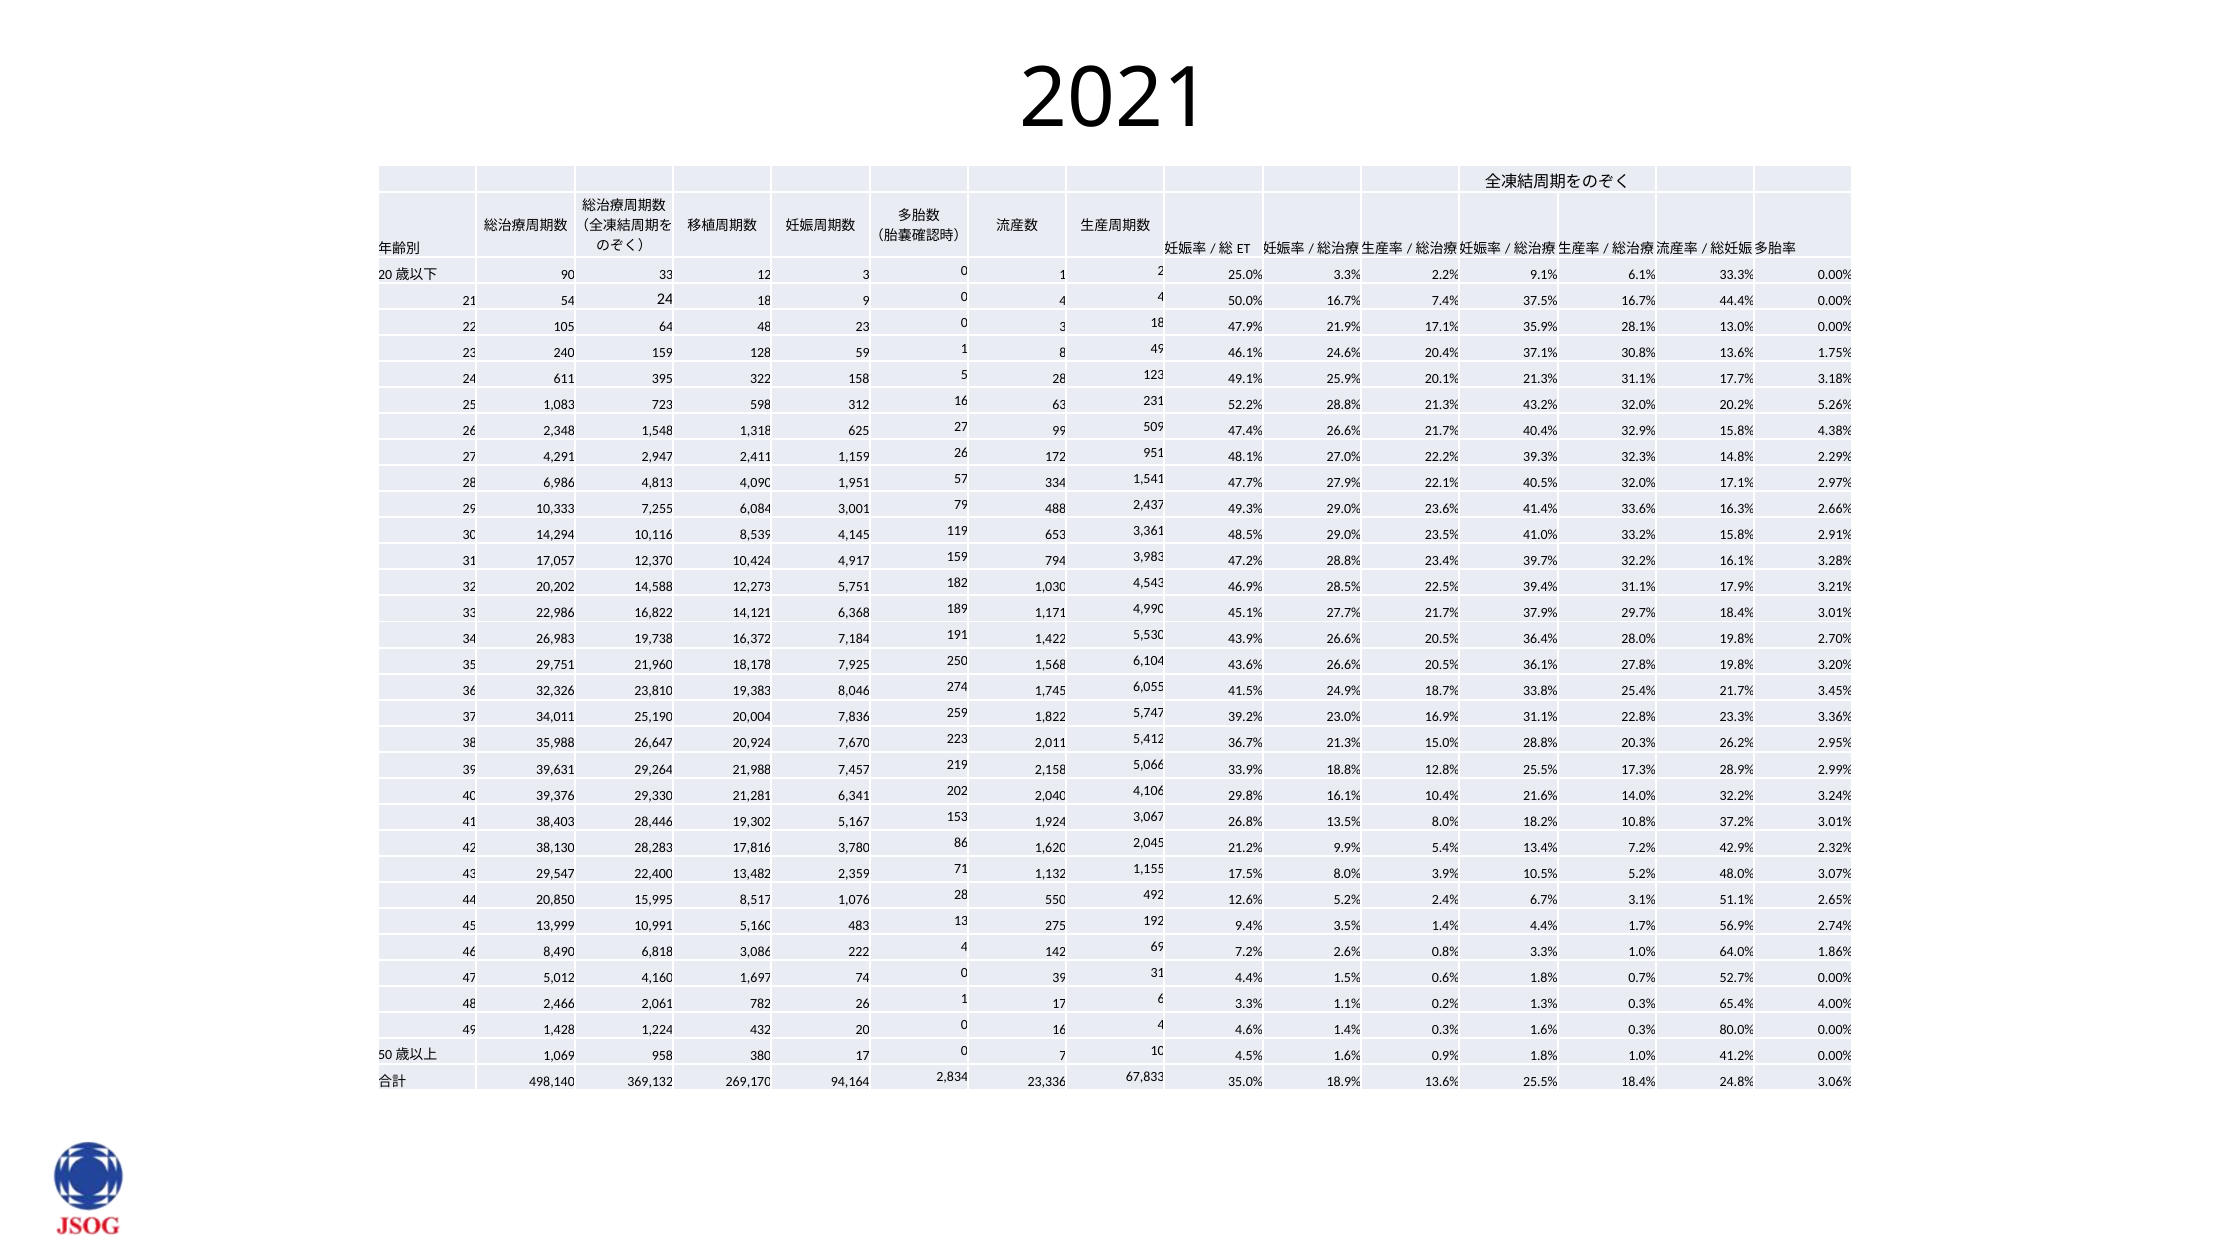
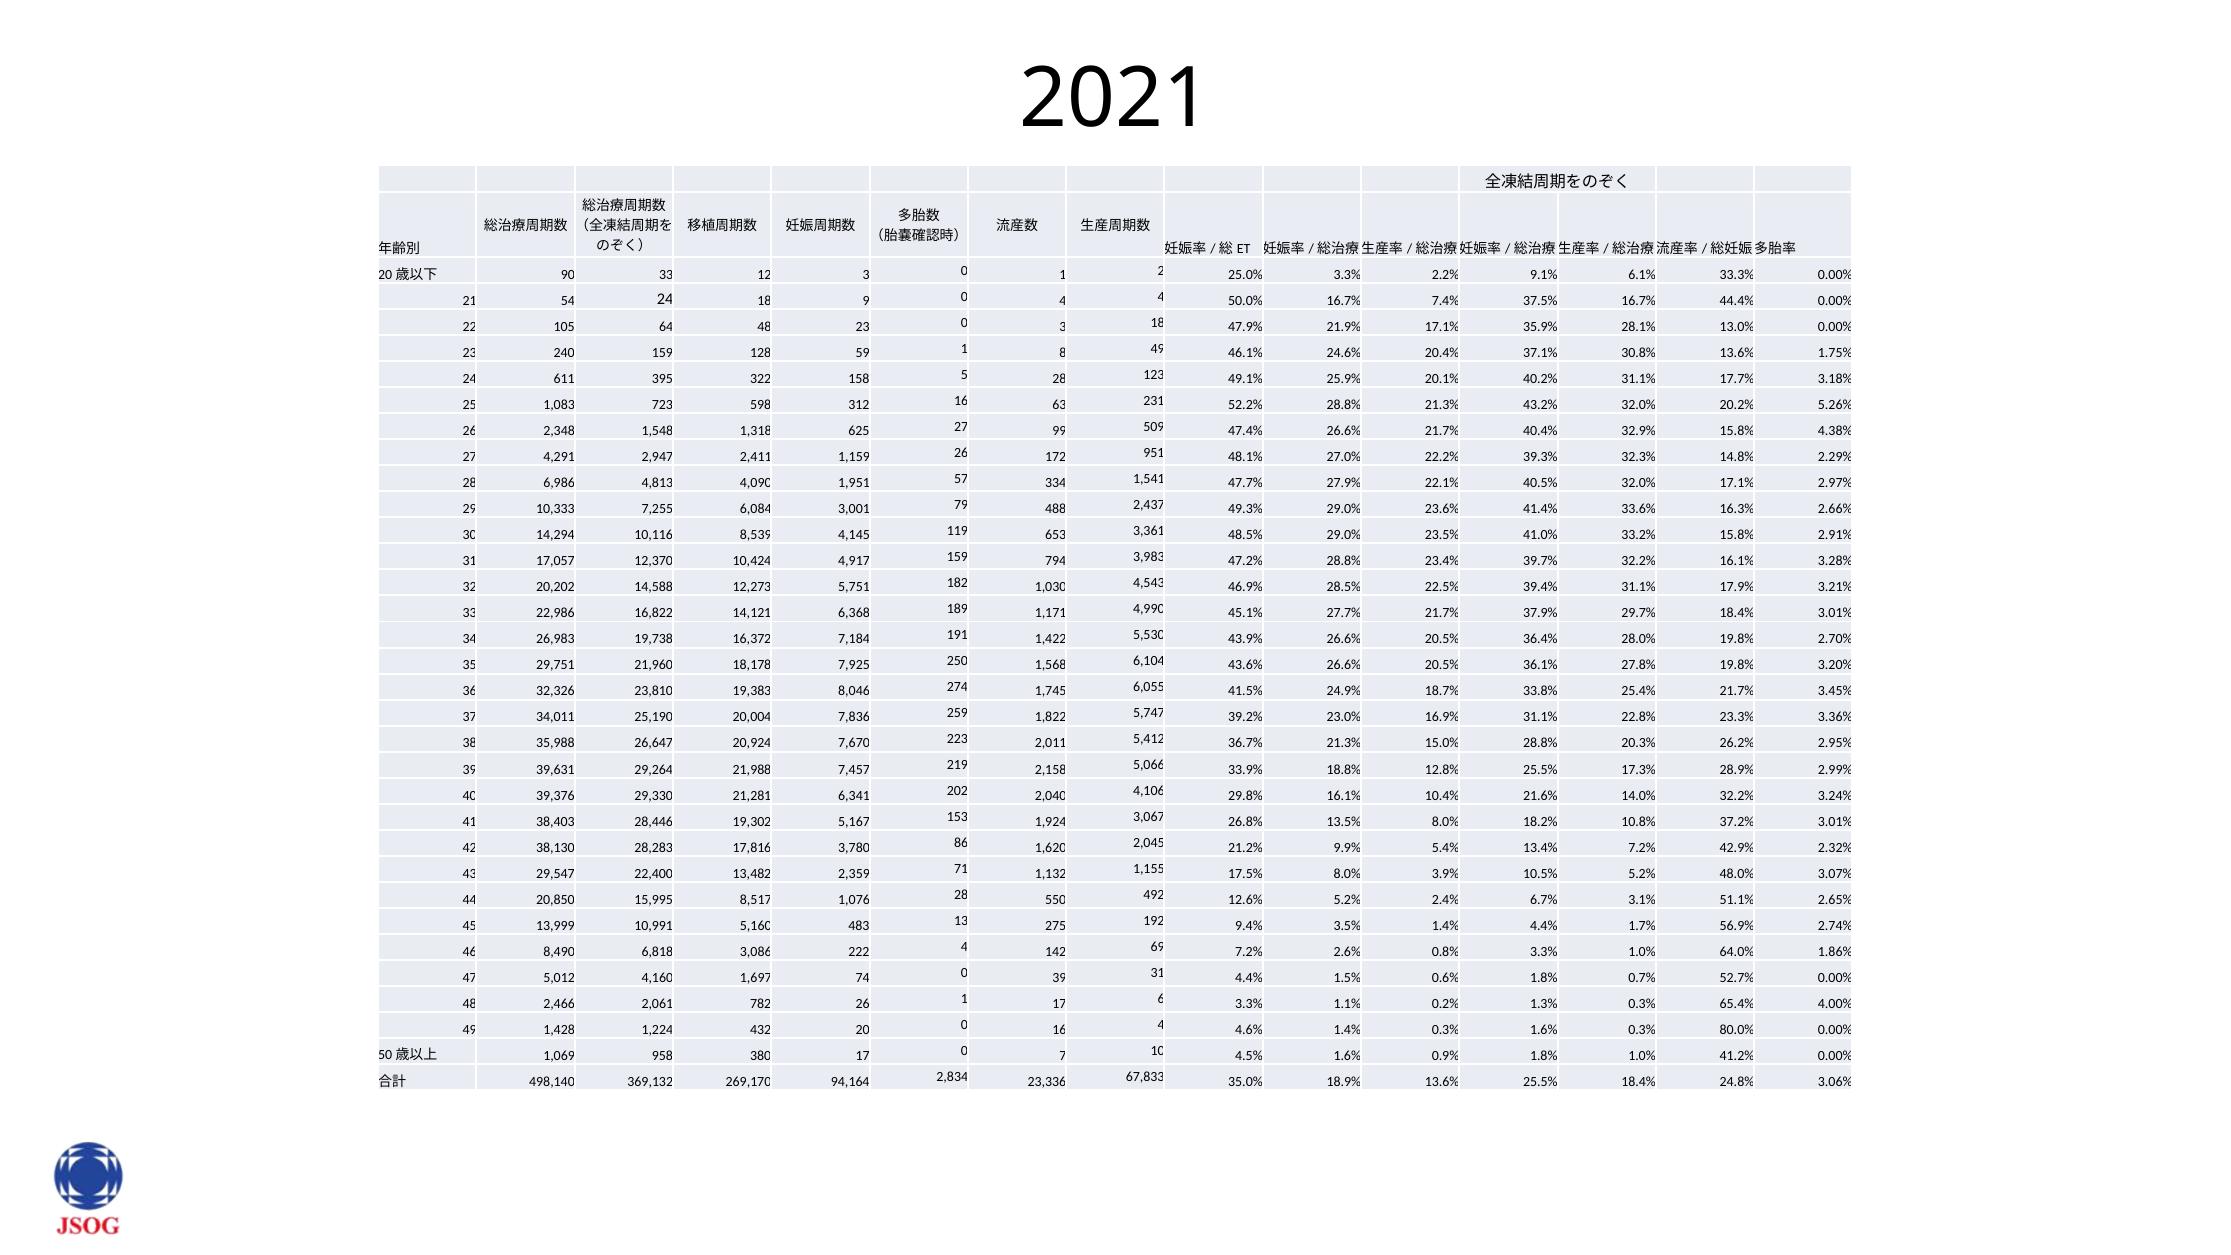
20.1% 21.3%: 21.3% -> 40.2%
